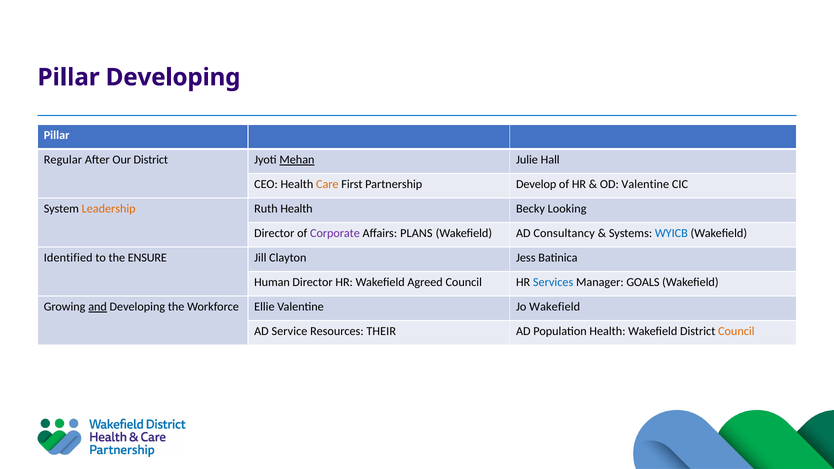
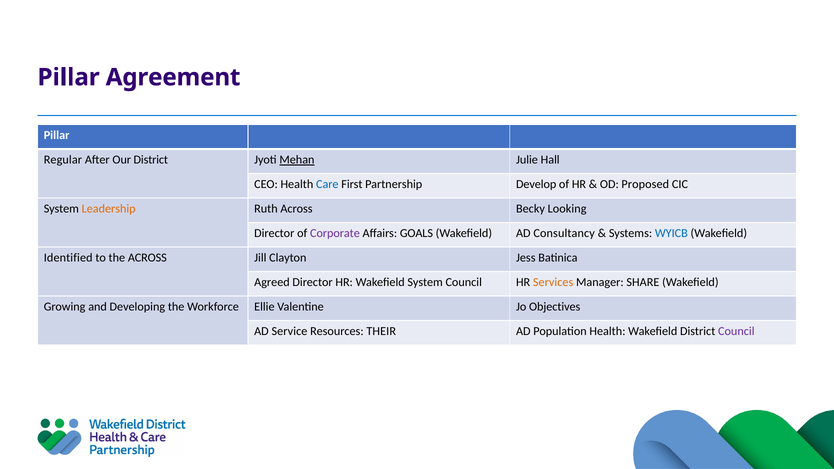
Pillar Developing: Developing -> Agreement
Care colour: orange -> blue
OD Valentine: Valentine -> Proposed
Ruth Health: Health -> Across
PLANS: PLANS -> GOALS
the ENSURE: ENSURE -> ACROSS
Human: Human -> Agreed
Wakefield Agreed: Agreed -> System
Services colour: blue -> orange
GOALS: GOALS -> SHARE
and underline: present -> none
Jo Wakefield: Wakefield -> Objectives
Council at (736, 331) colour: orange -> purple
